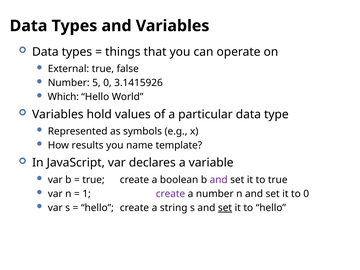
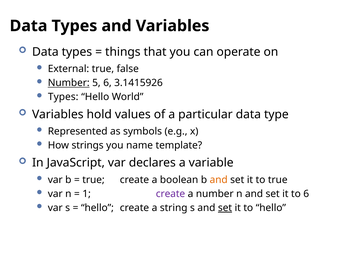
Number at (69, 83) underline: none -> present
5 0: 0 -> 6
Which at (63, 97): Which -> Types
results: results -> strings
and at (219, 180) colour: purple -> orange
to 0: 0 -> 6
